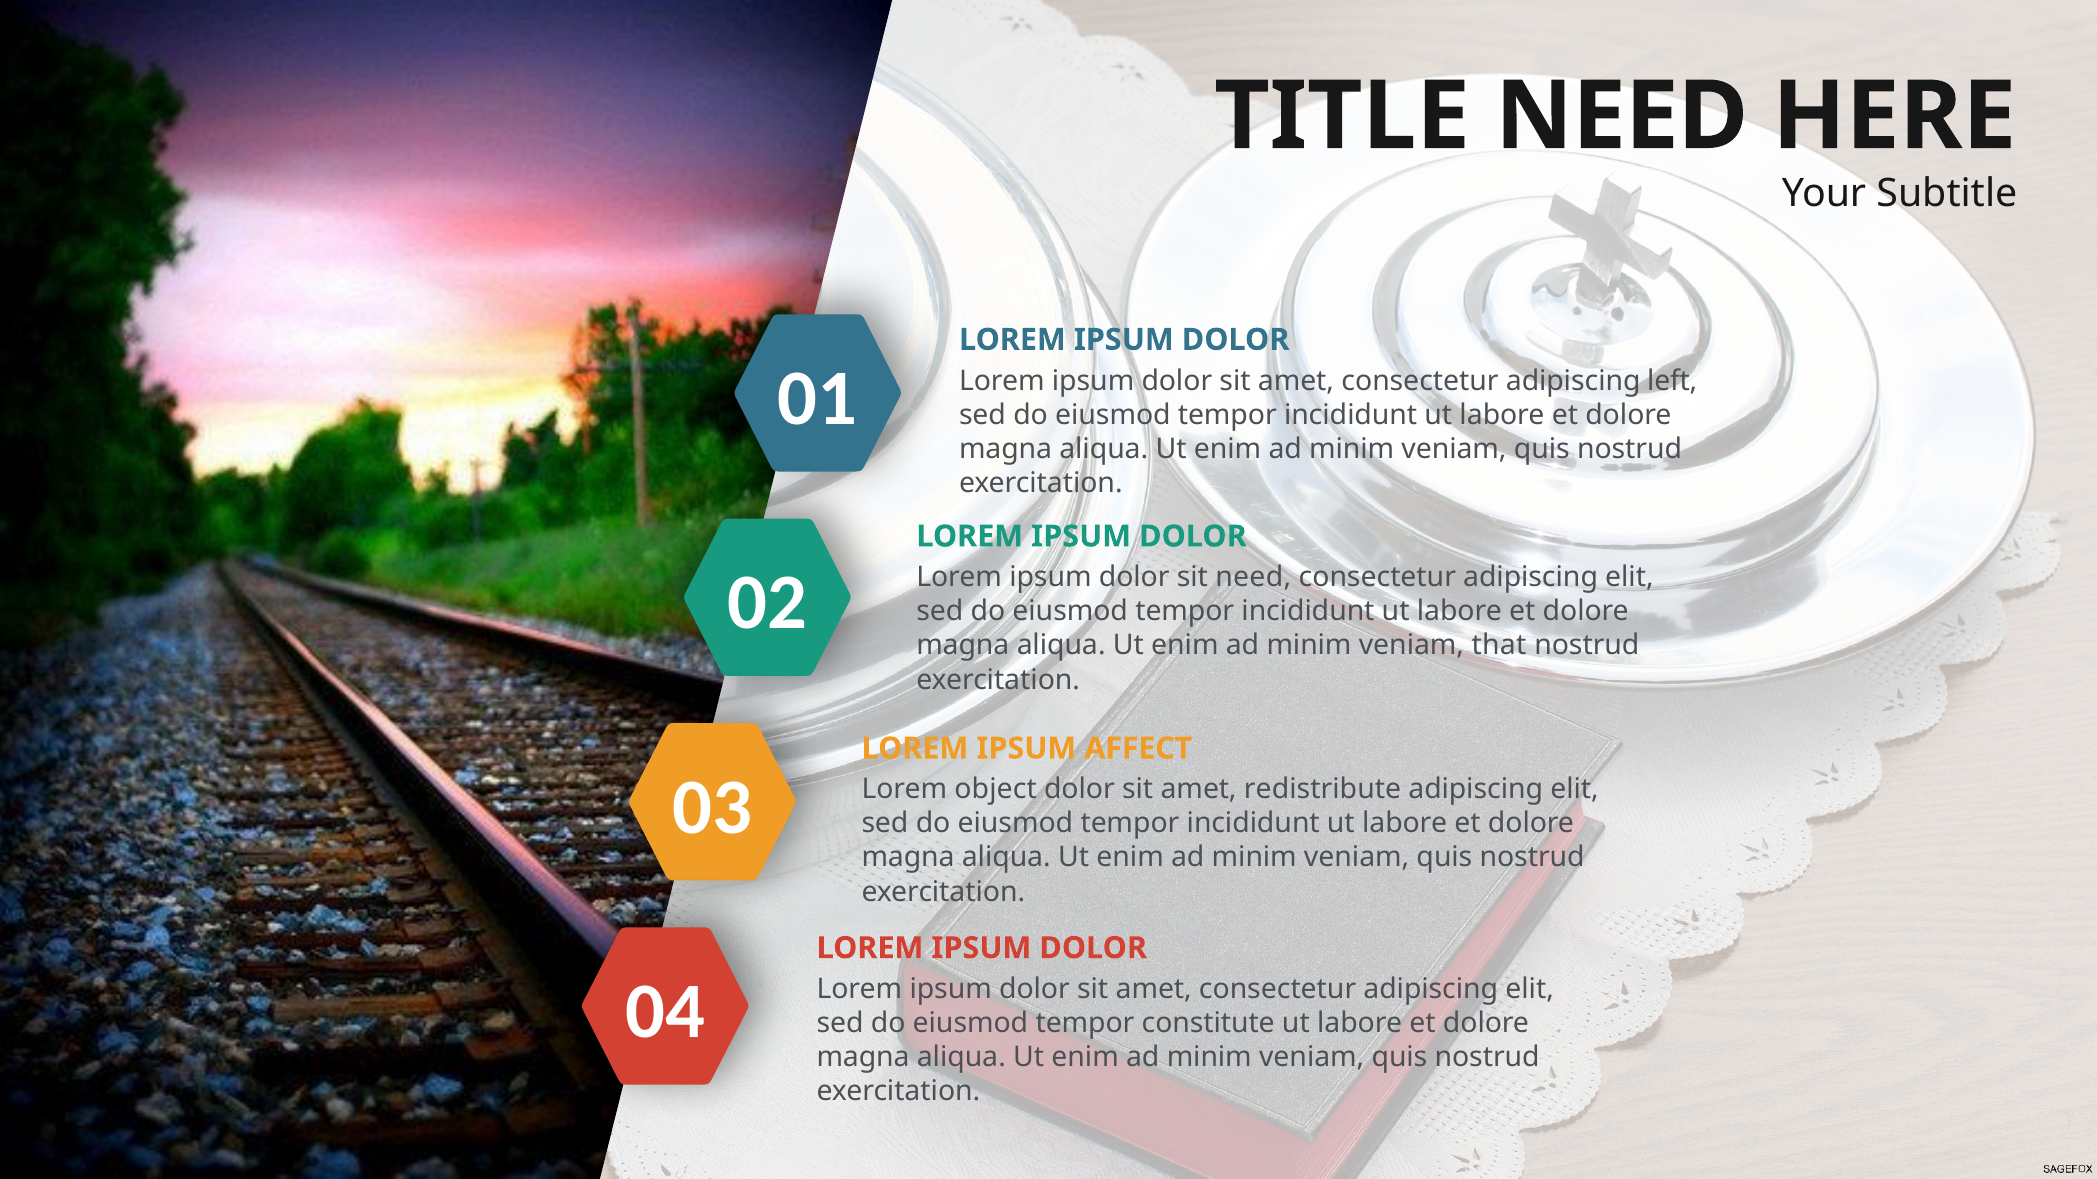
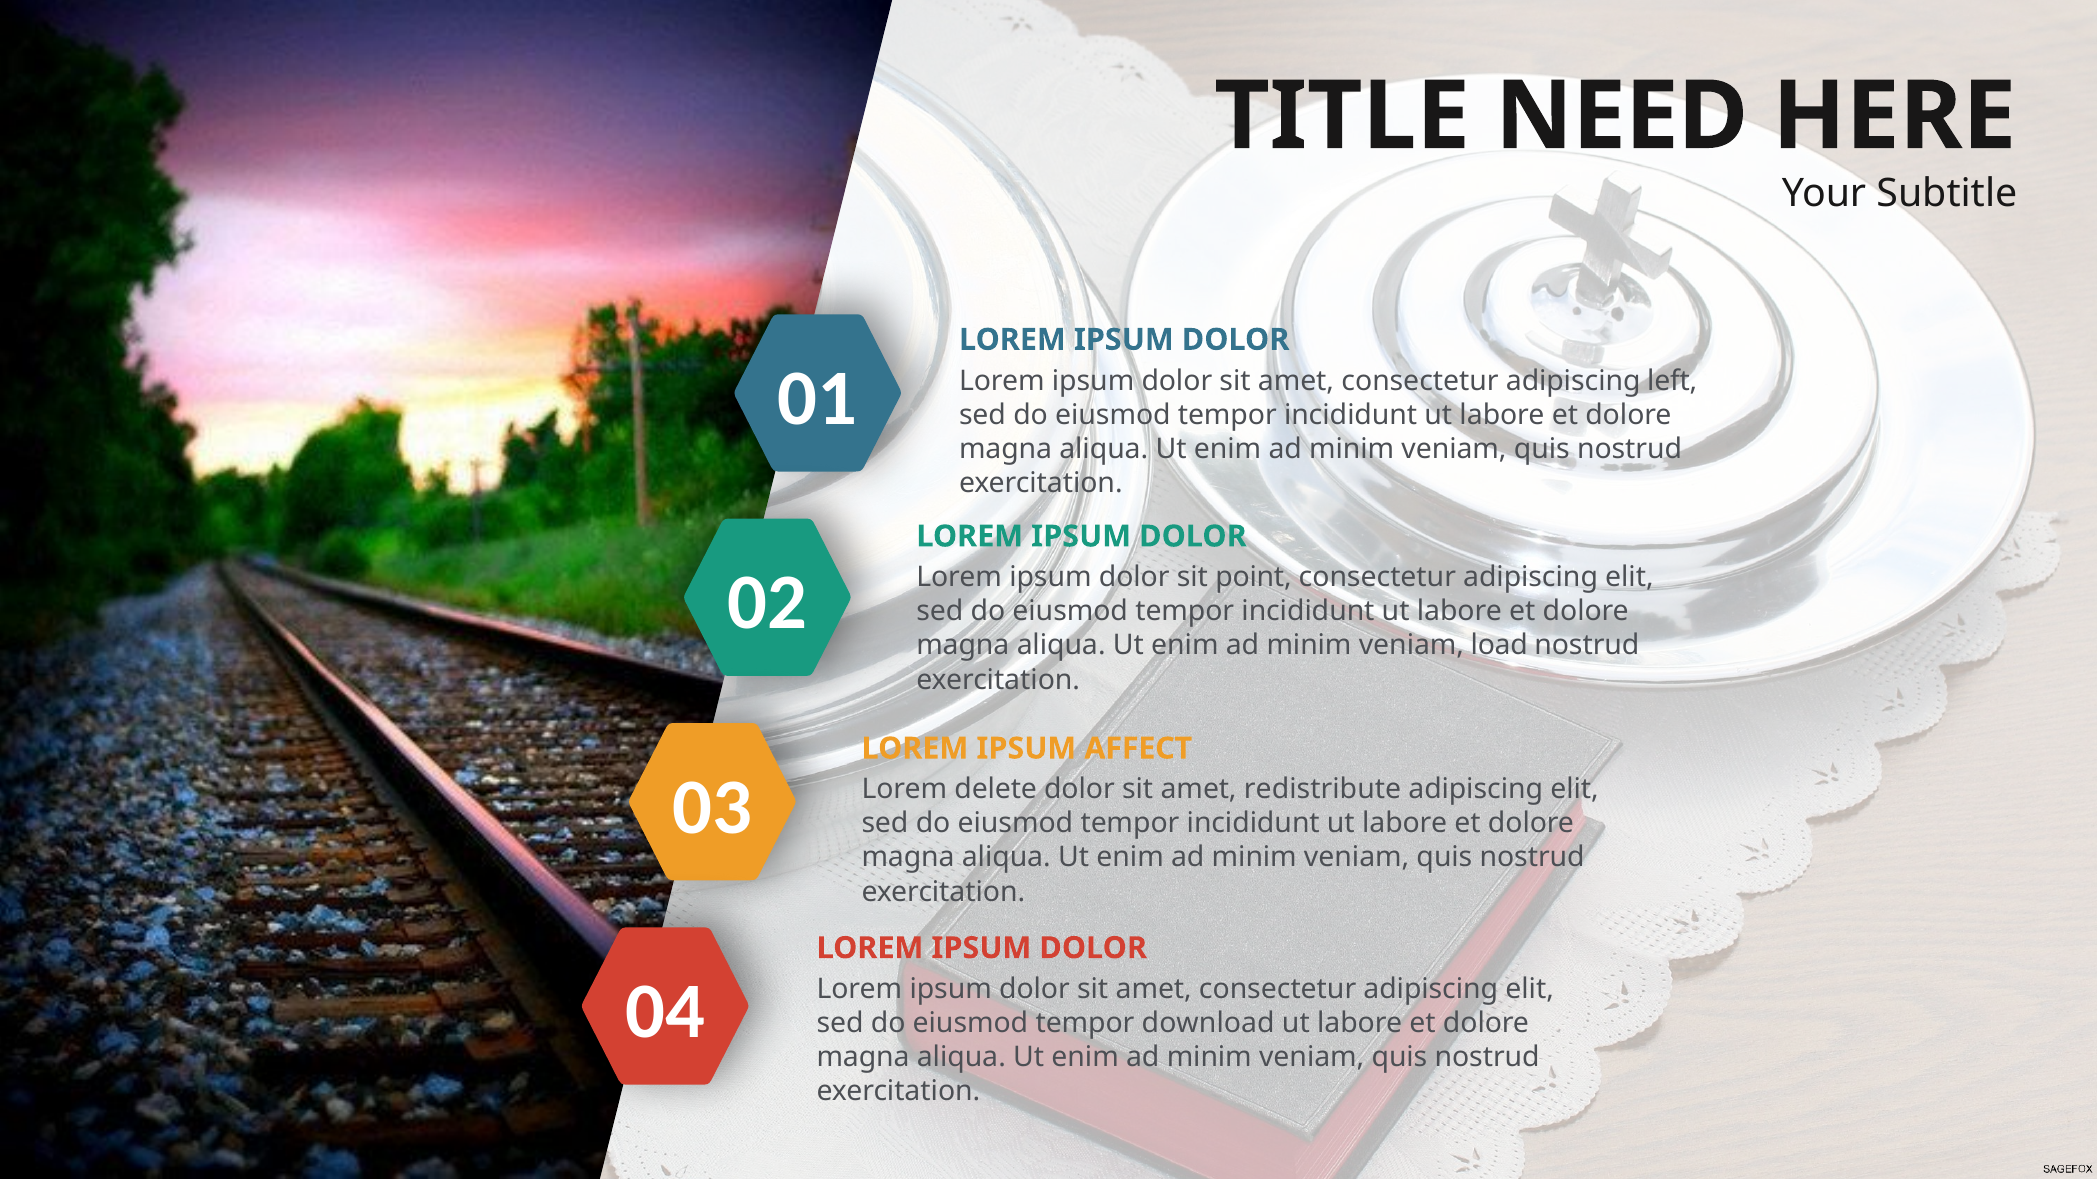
sit need: need -> point
that: that -> load
object: object -> delete
constitute: constitute -> download
